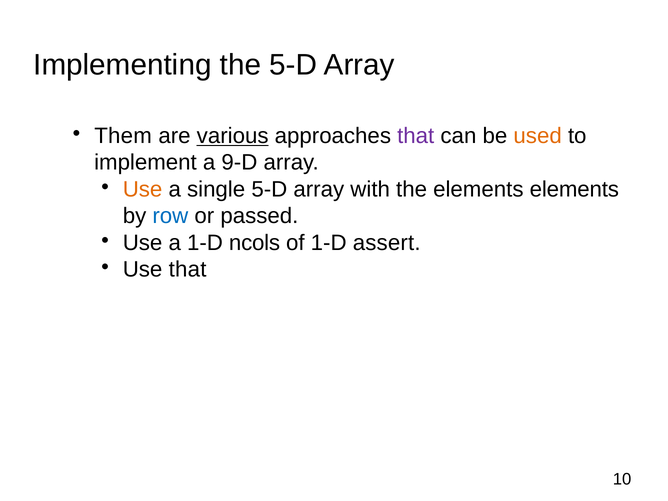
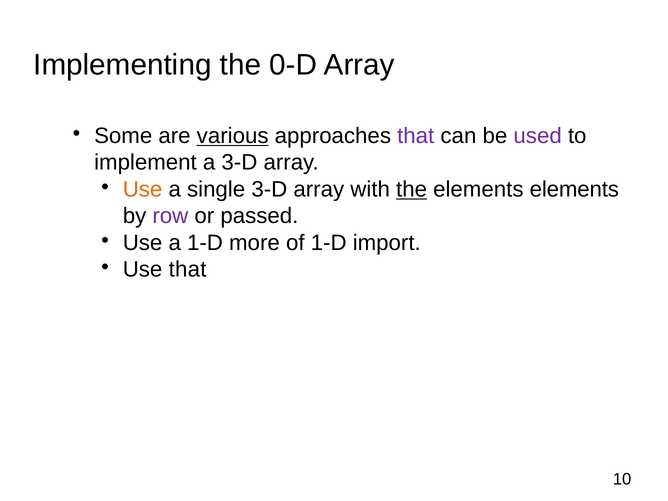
the 5-D: 5-D -> 0-D
Them: Them -> Some
used colour: orange -> purple
a 9-D: 9-D -> 3-D
single 5-D: 5-D -> 3-D
the at (412, 189) underline: none -> present
row colour: blue -> purple
ncols: ncols -> more
assert: assert -> import
